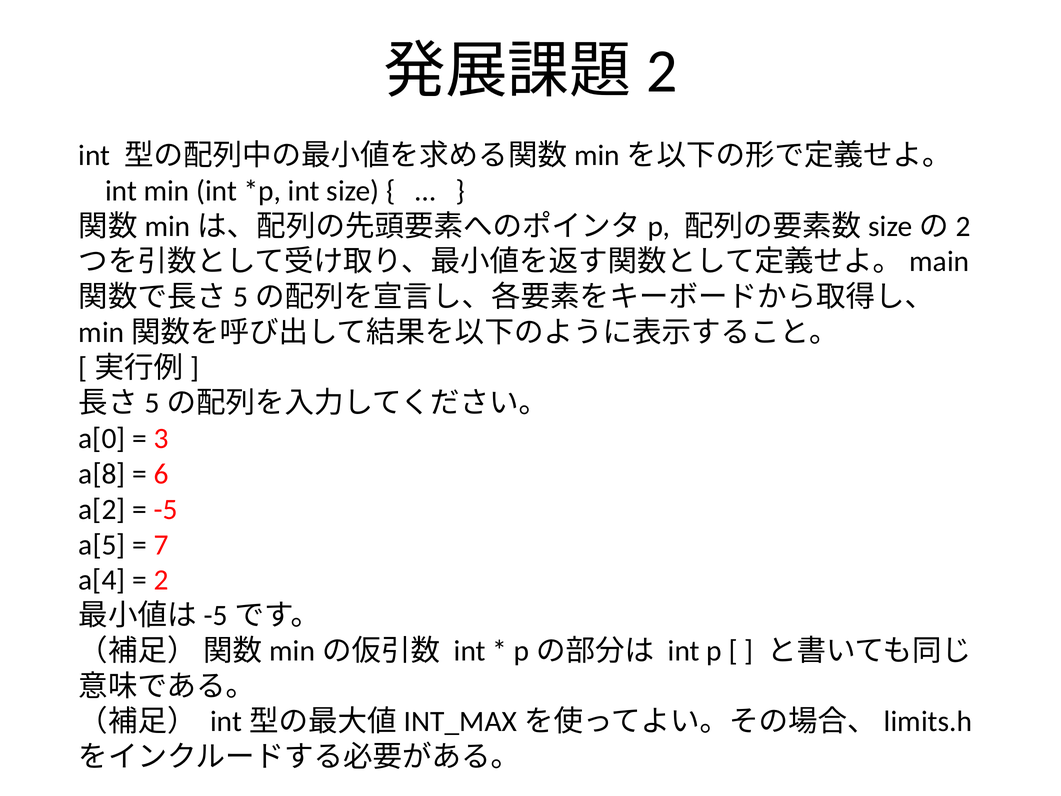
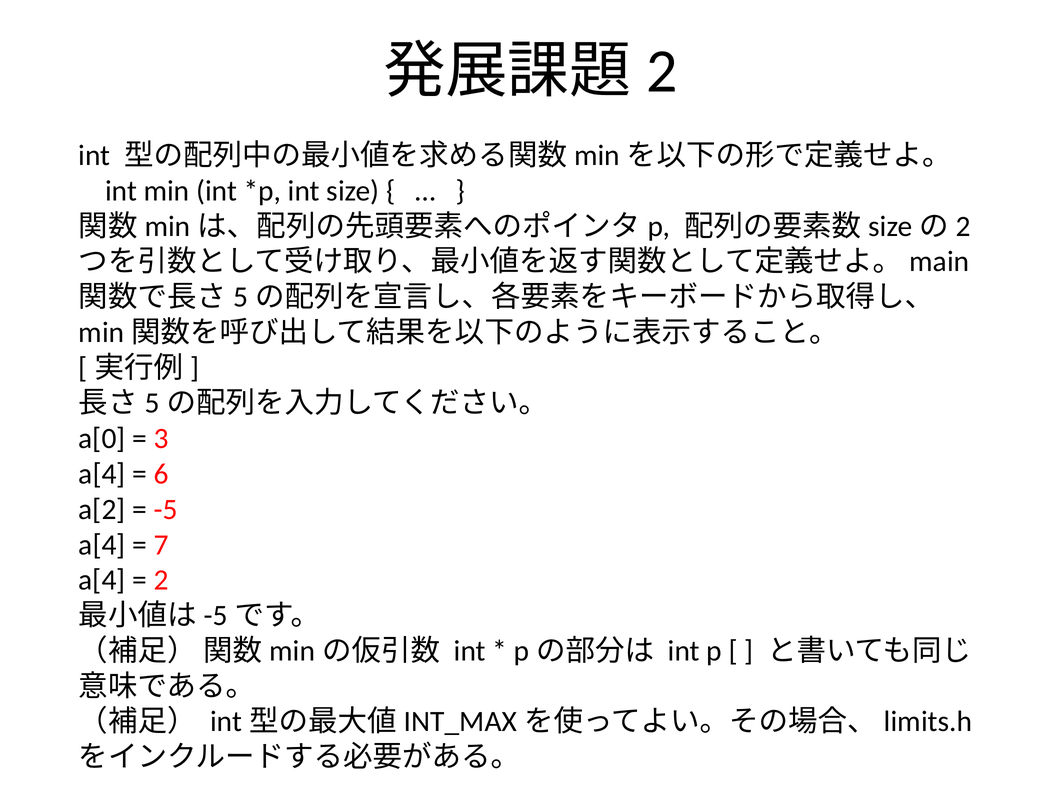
a[8 at (102, 474): a[8 -> a[4
a[5 at (102, 545): a[5 -> a[4
